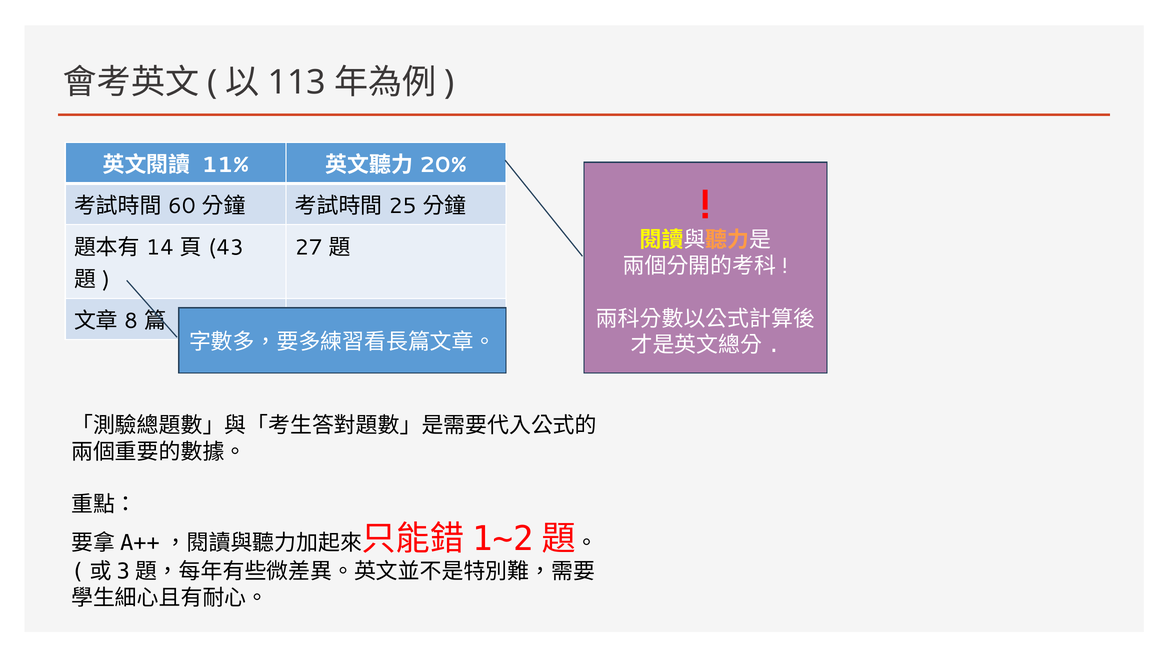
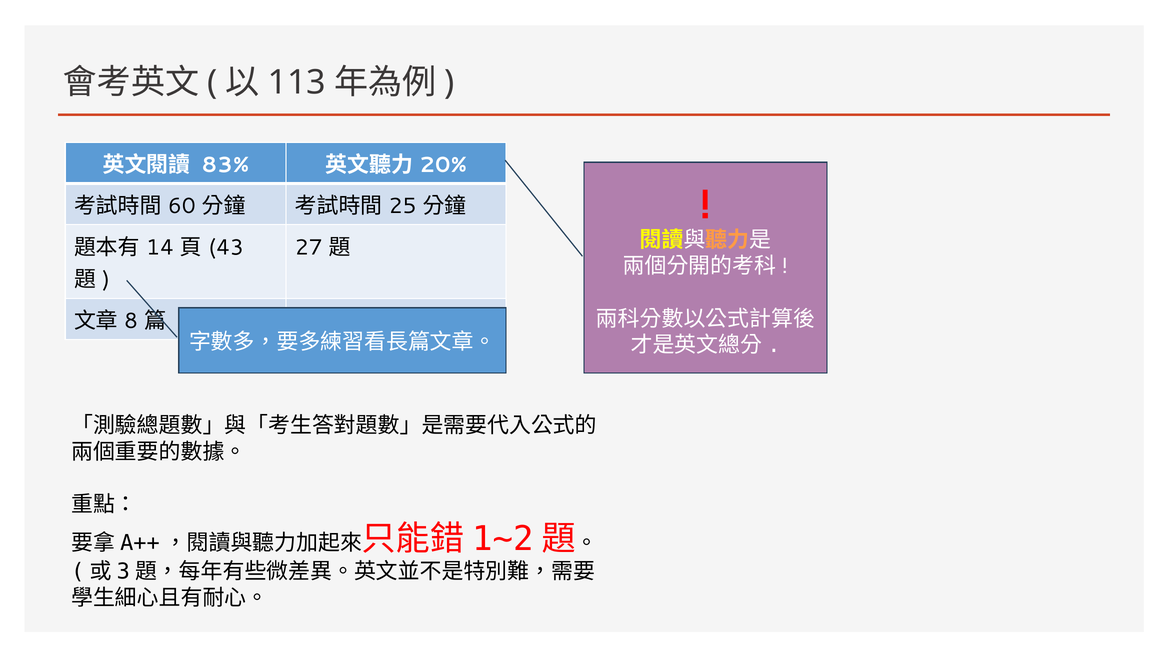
11%: 11% -> 83%
